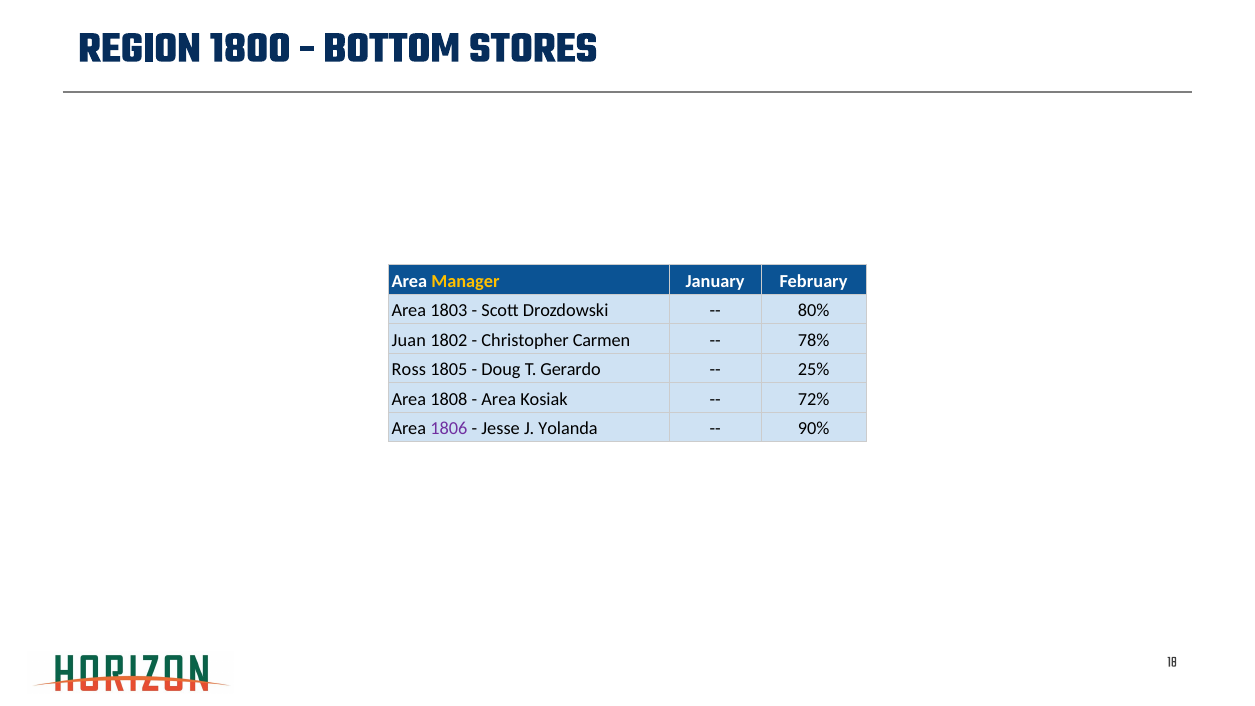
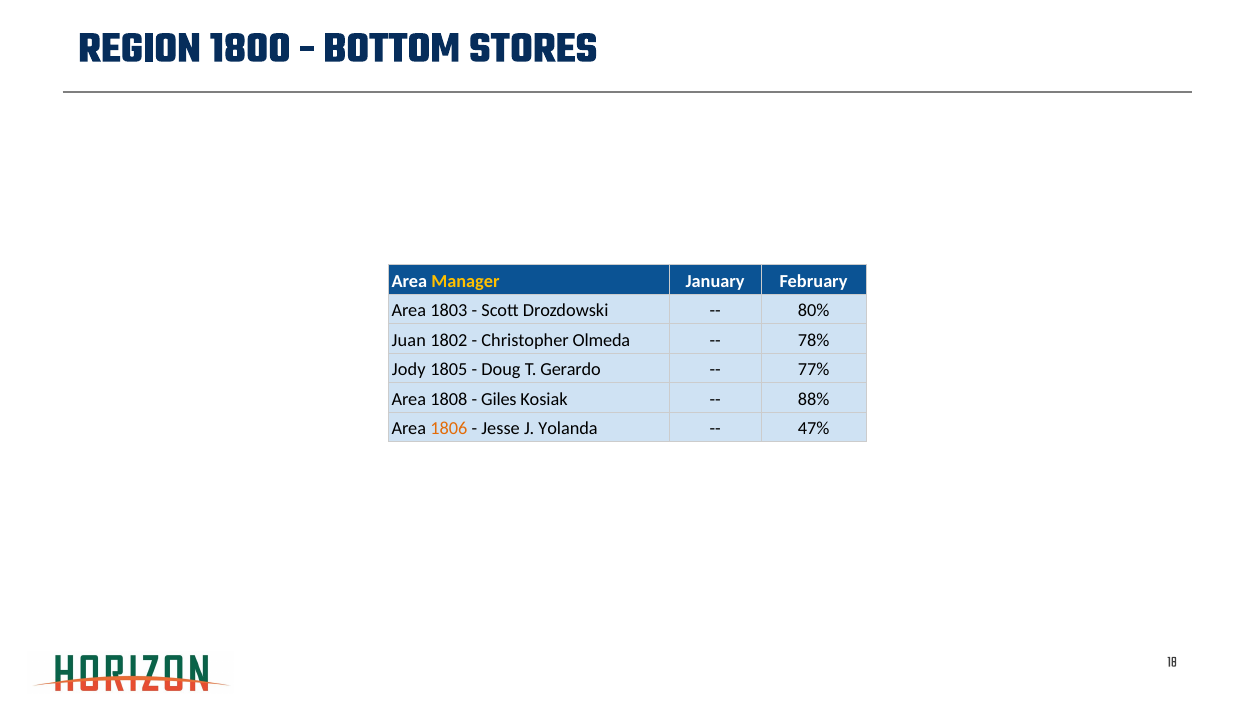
Carmen: Carmen -> Olmeda
Ross: Ross -> Jody
25%: 25% -> 77%
Area at (499, 399): Area -> Giles
72%: 72% -> 88%
1806 colour: purple -> orange
90%: 90% -> 47%
